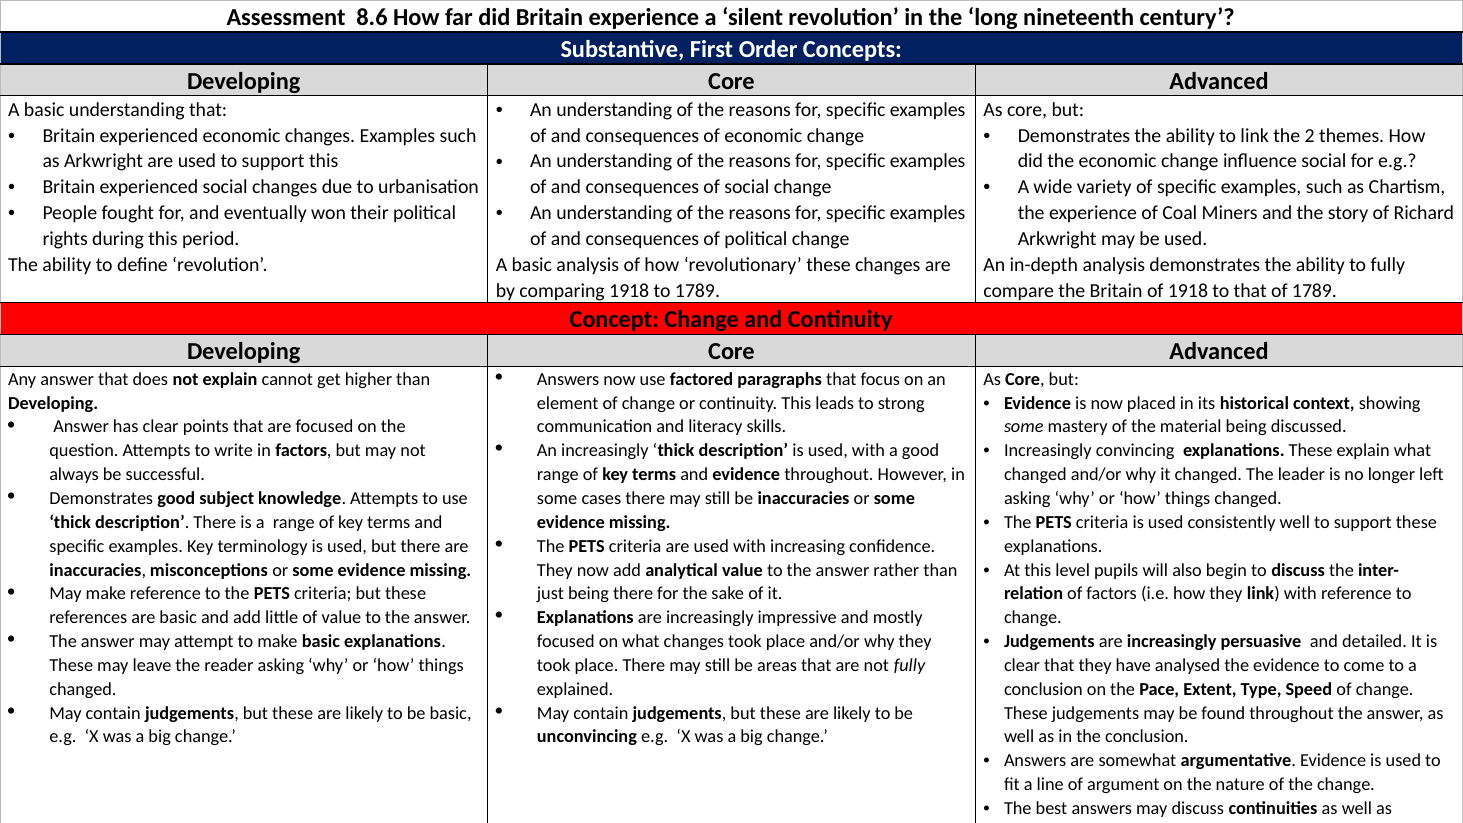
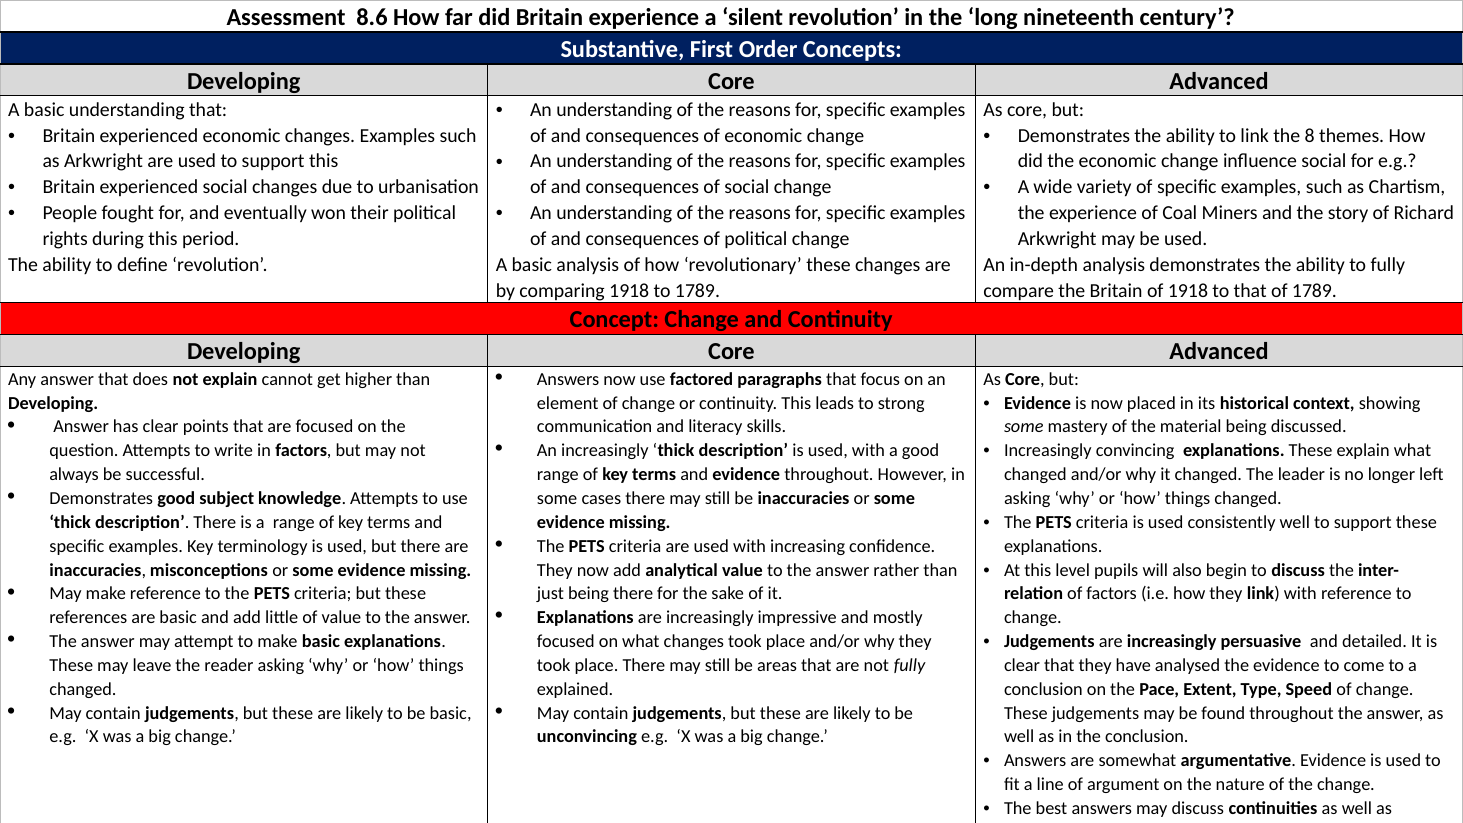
2: 2 -> 8
